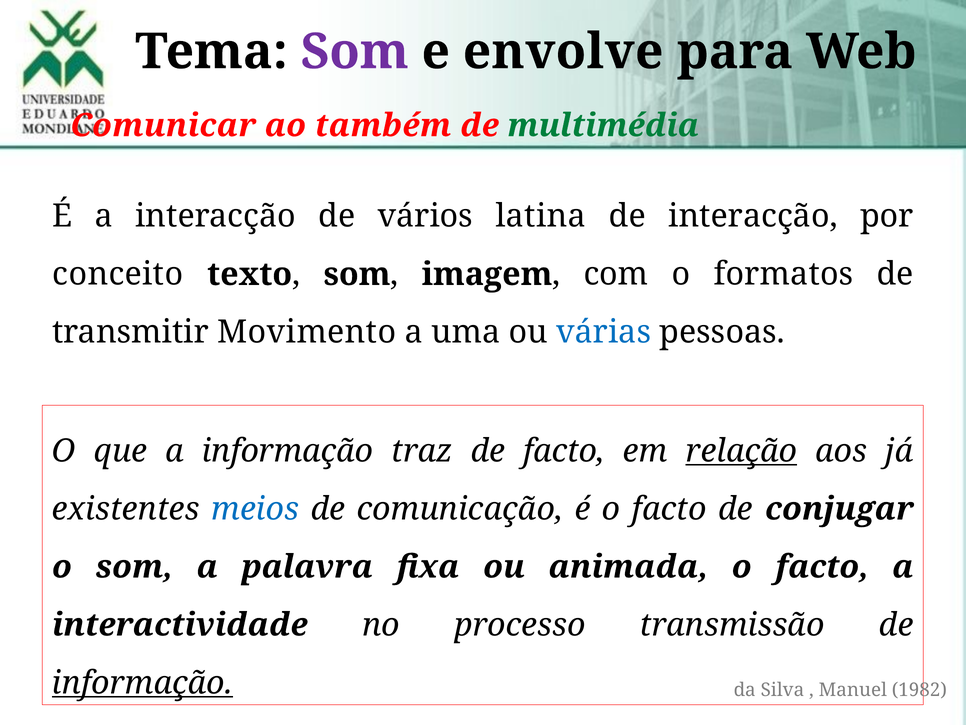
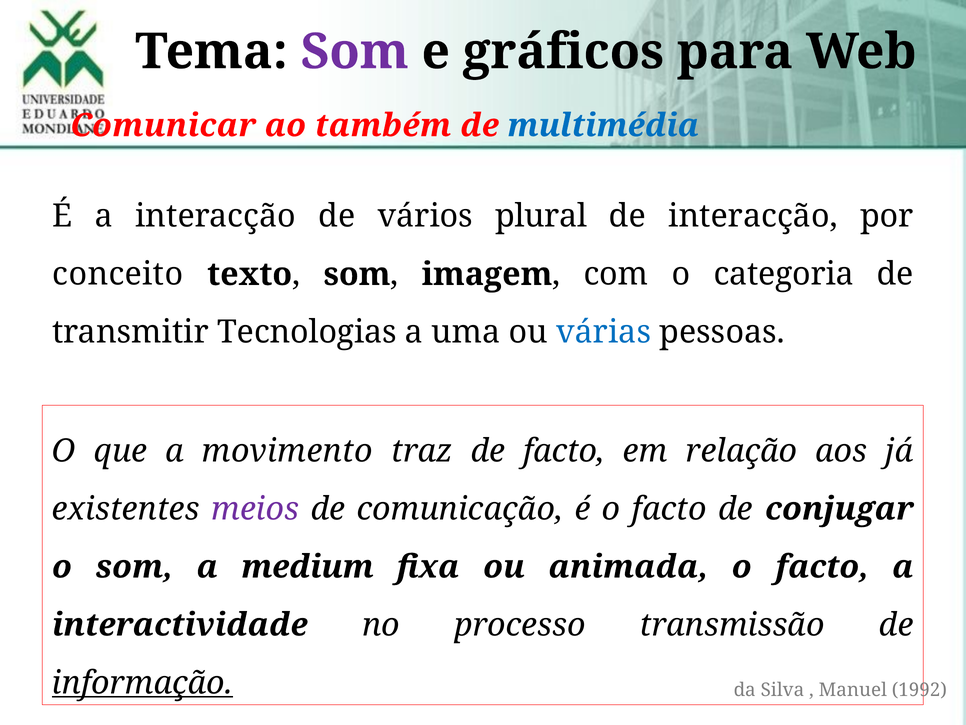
envolve: envolve -> gráficos
multimédia colour: green -> blue
latina: latina -> plural
formatos: formatos -> categoria
Movimento: Movimento -> Tecnologias
a informação: informação -> movimento
relação underline: present -> none
meios colour: blue -> purple
palavra: palavra -> medium
1982: 1982 -> 1992
